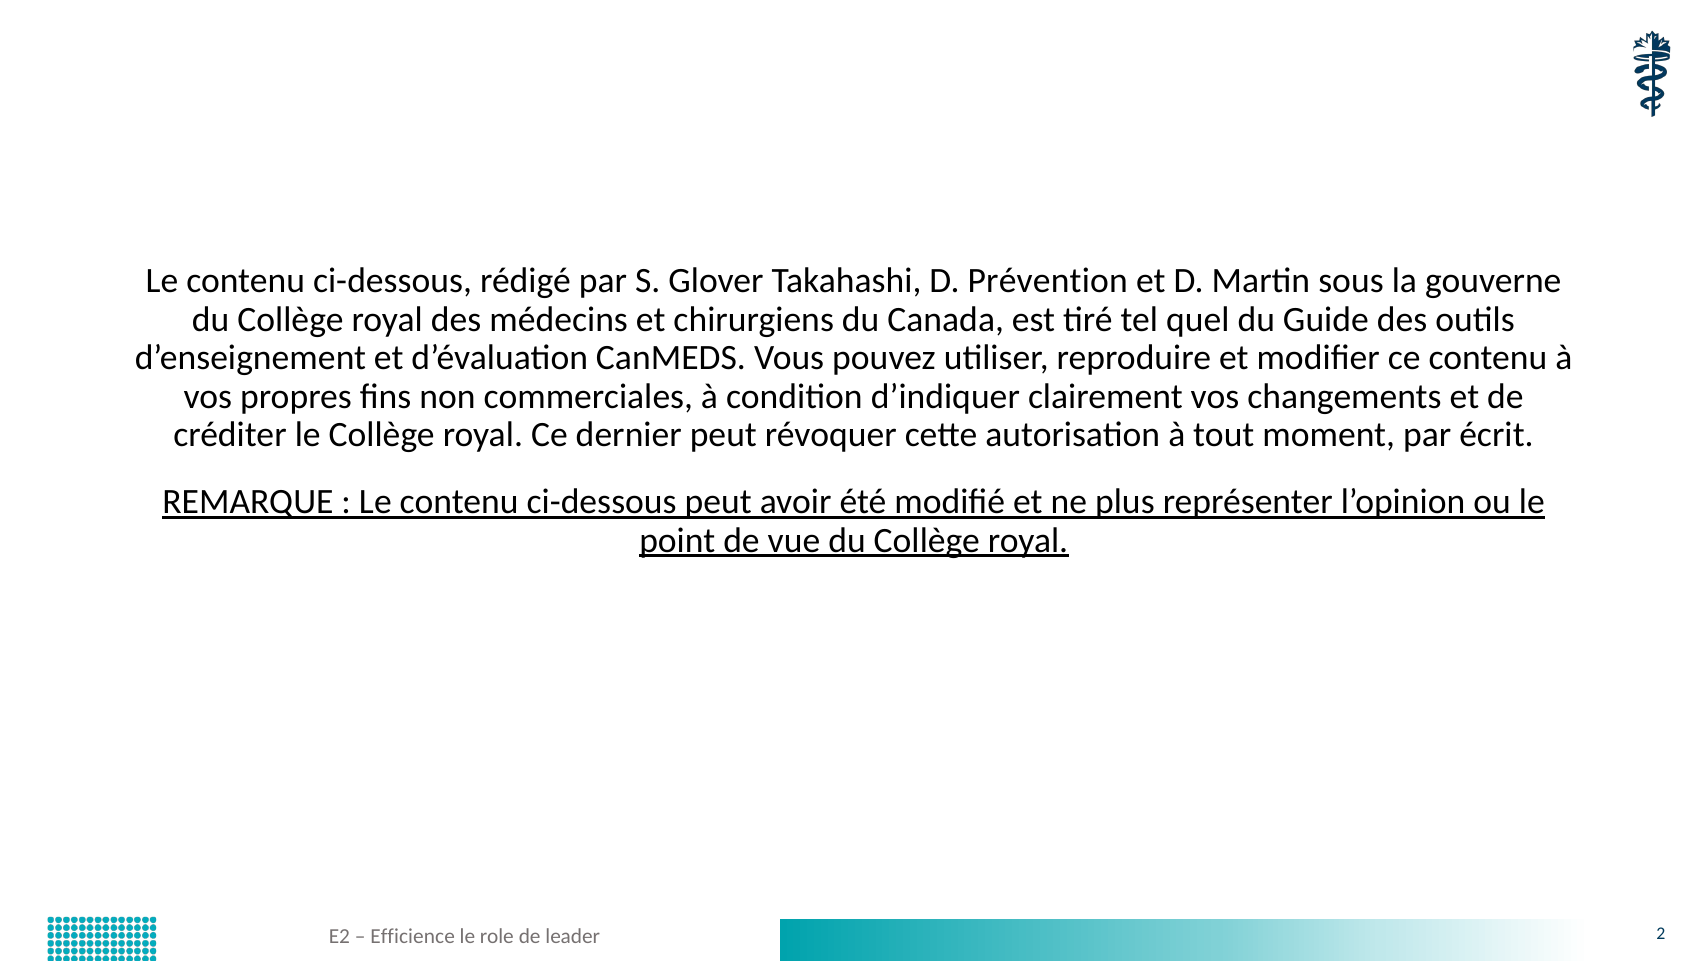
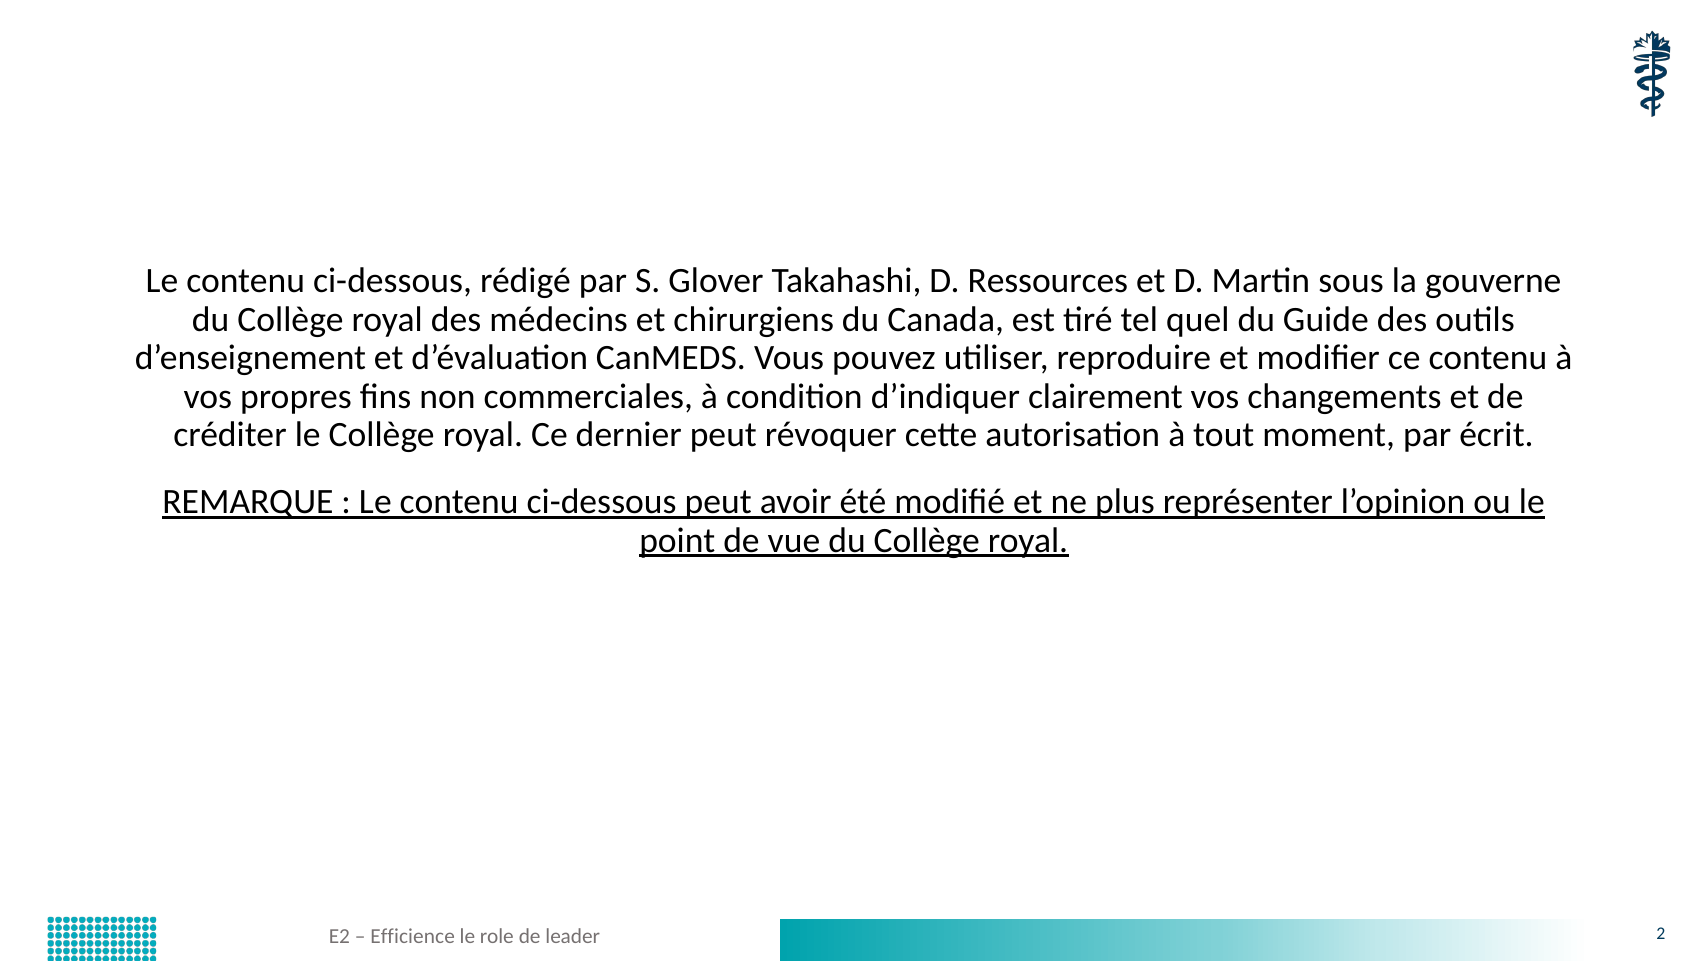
Prévention: Prévention -> Ressources
